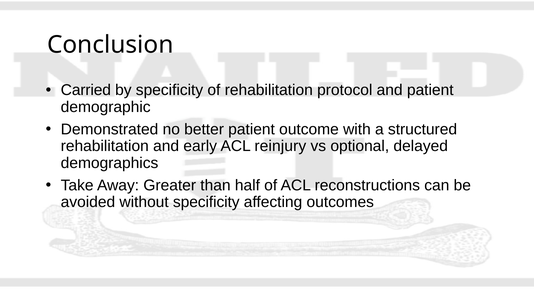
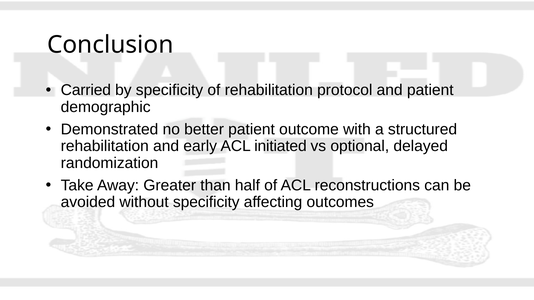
reinjury: reinjury -> initiated
demographics: demographics -> randomization
